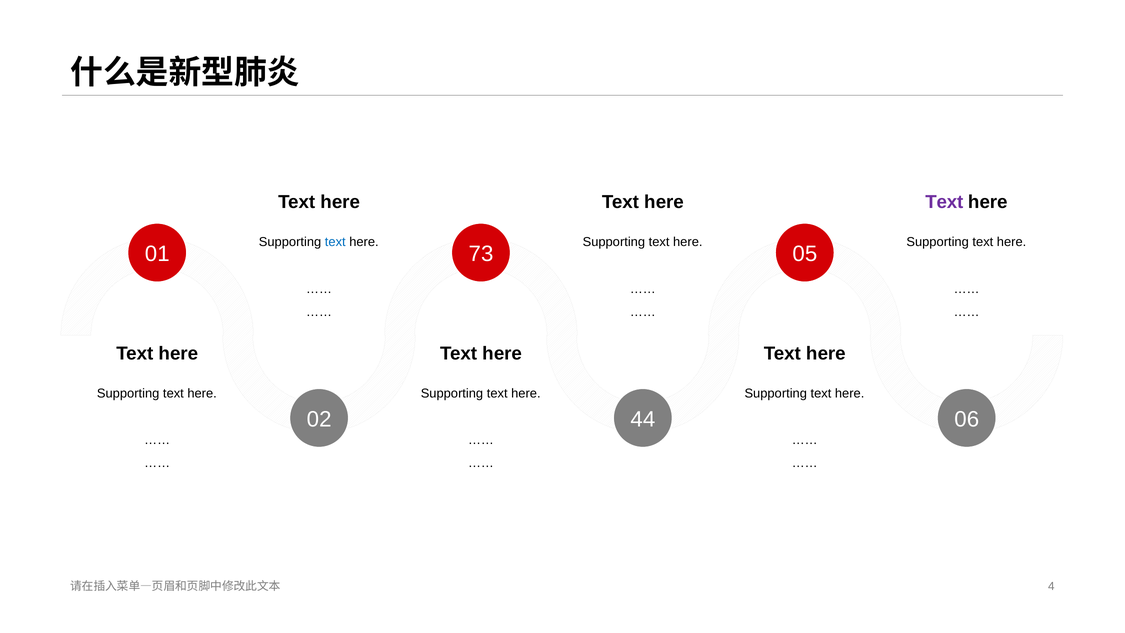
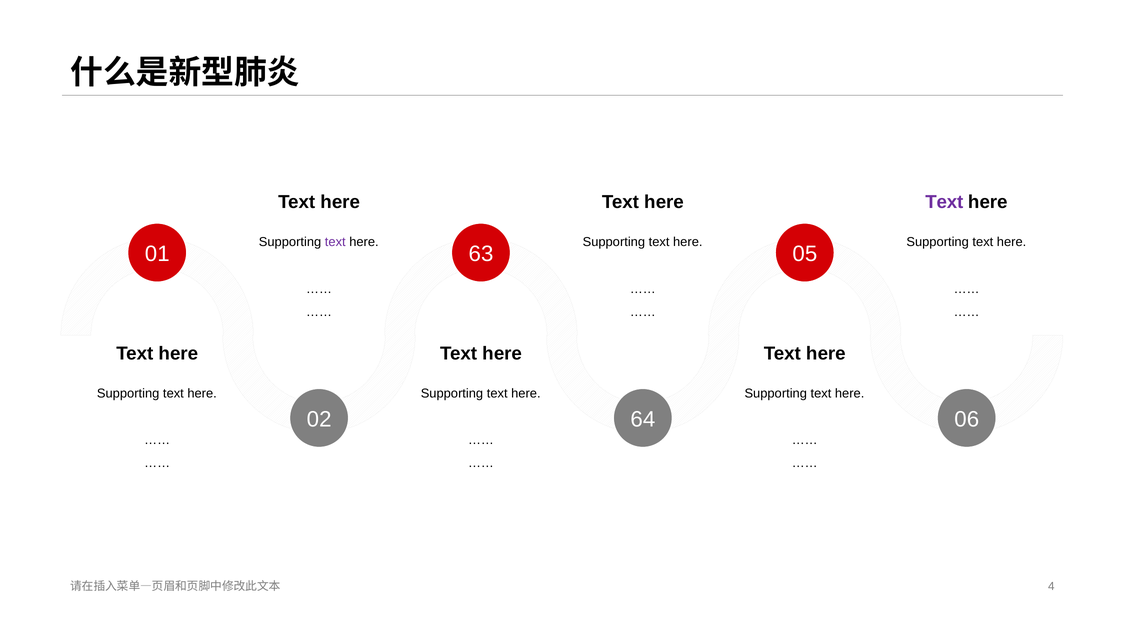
text at (335, 242) colour: blue -> purple
1 7: 7 -> 6
2 4: 4 -> 6
